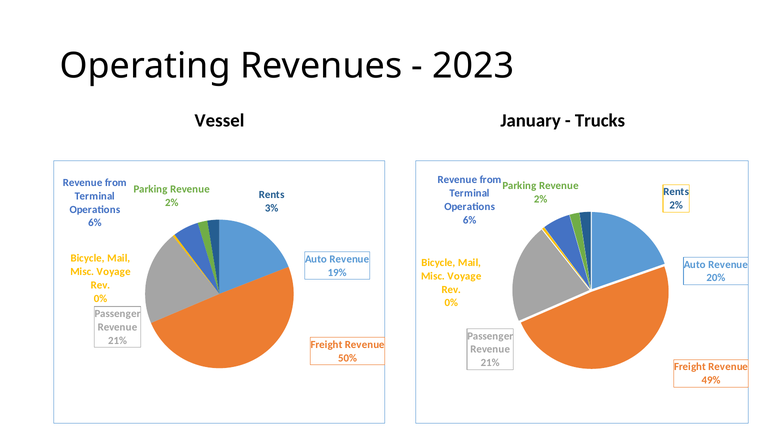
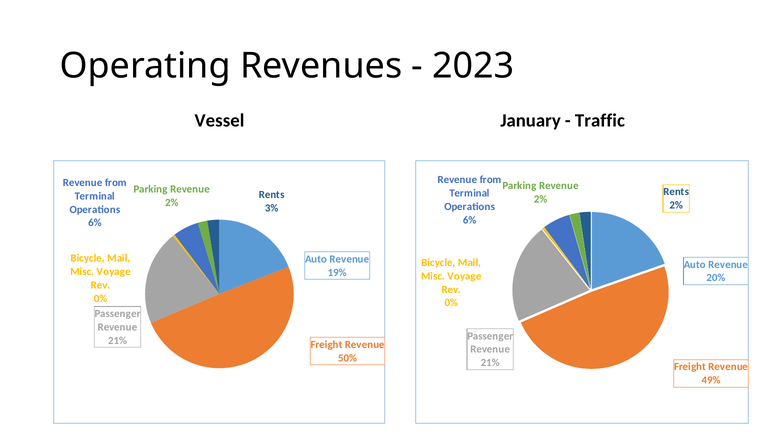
Trucks: Trucks -> Traffic
